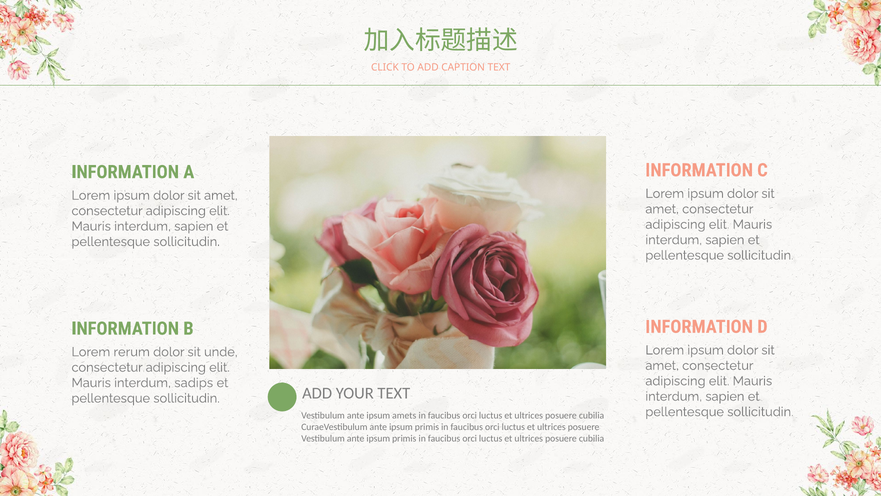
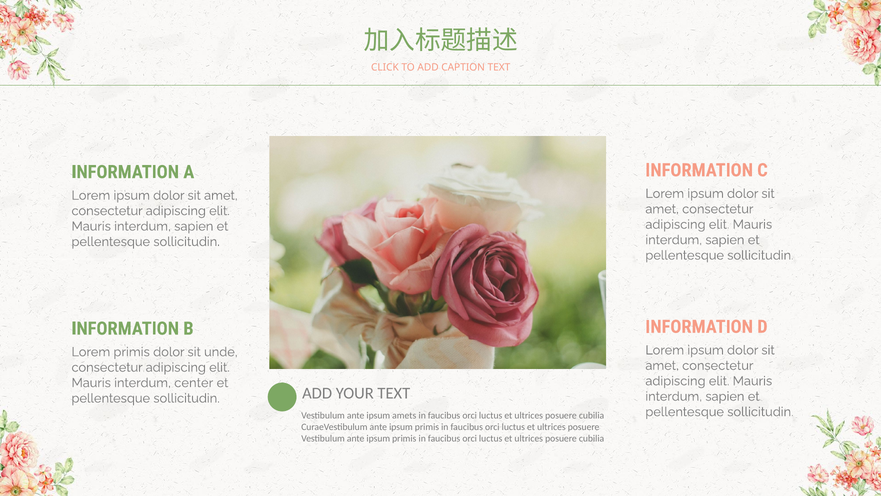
Lorem rerum: rerum -> primis
sadips: sadips -> center
